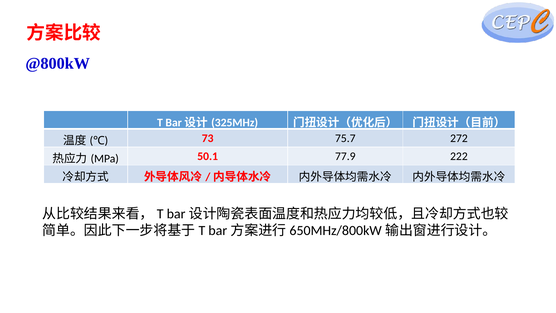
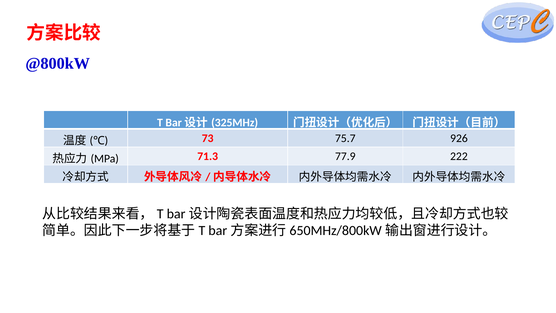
272: 272 -> 926
50.1: 50.1 -> 71.3
